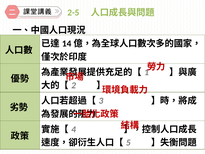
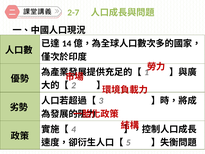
2-5: 2-5 -> 2-7
